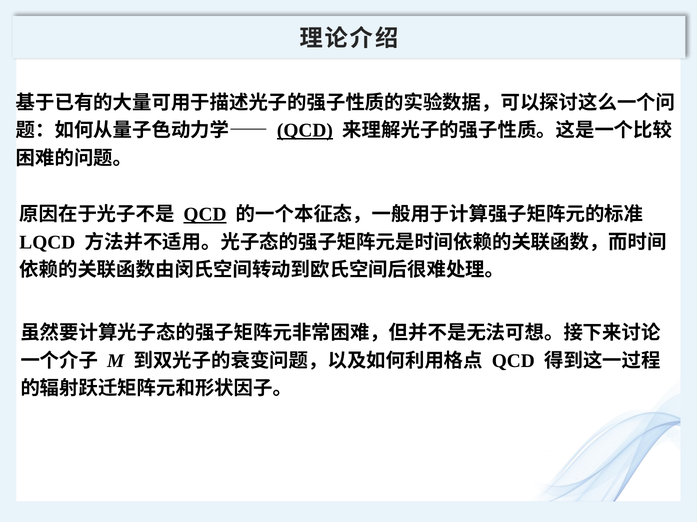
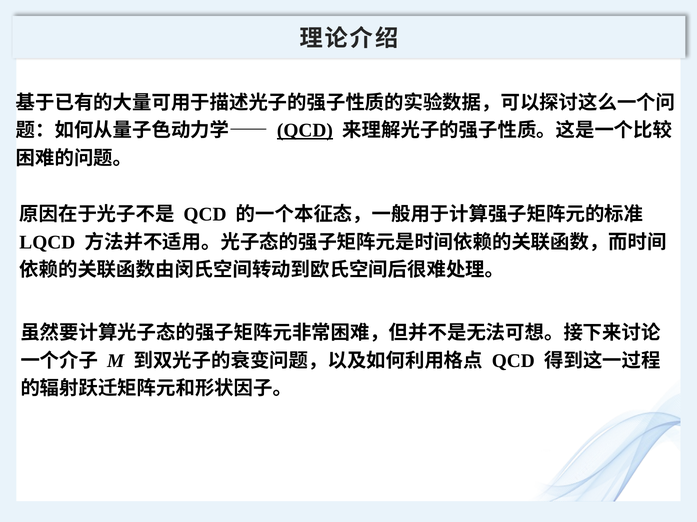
QCD at (205, 215) underline: present -> none
